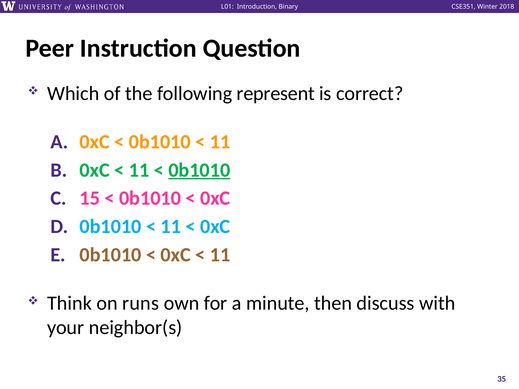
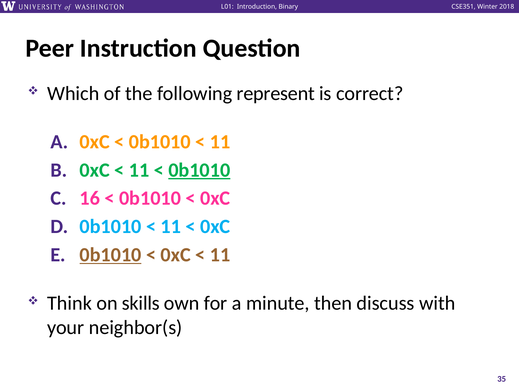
15: 15 -> 16
0b1010 at (111, 255) underline: none -> present
runs: runs -> skills
